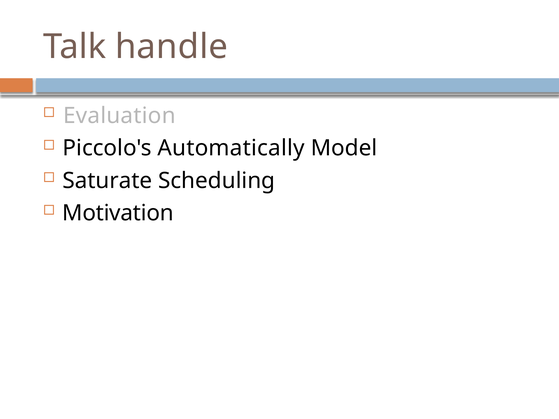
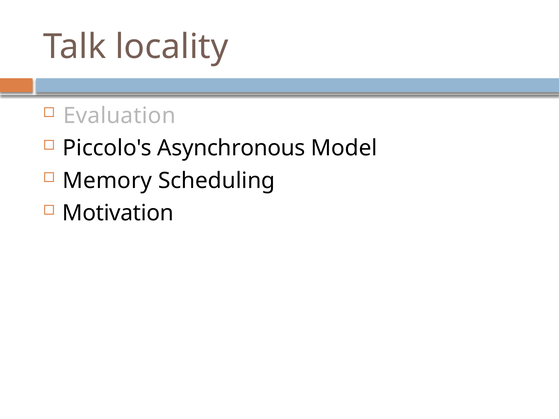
handle: handle -> locality
Automatically: Automatically -> Asynchronous
Saturate: Saturate -> Memory
